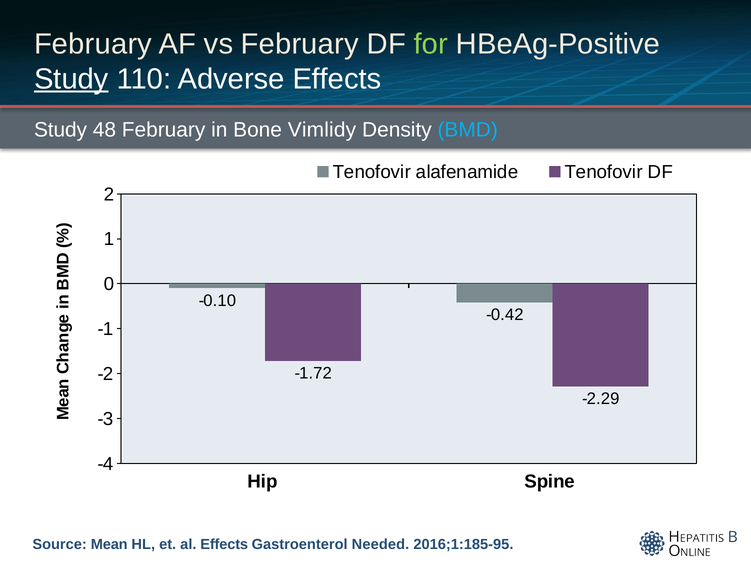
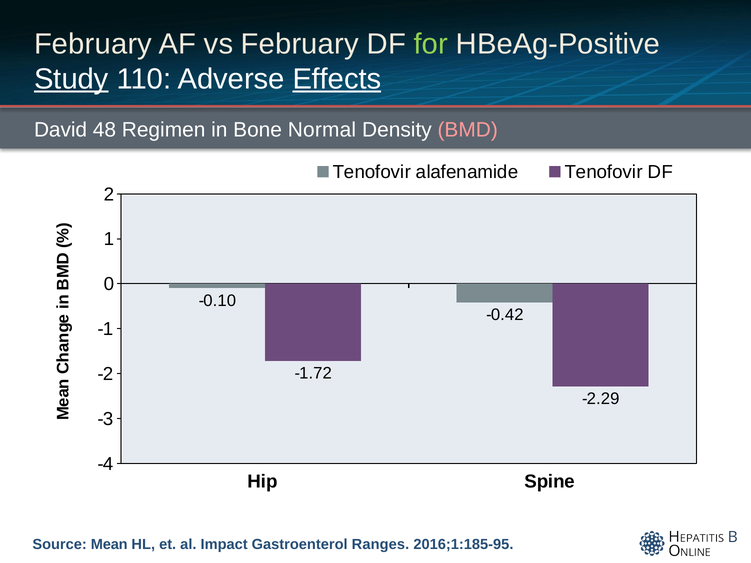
Effects at (337, 79) underline: none -> present
Study at (61, 130): Study -> David
48 February: February -> Regimen
Vimlidy: Vimlidy -> Normal
BMD colour: light blue -> pink
al Effects: Effects -> Impact
Needed: Needed -> Ranges
